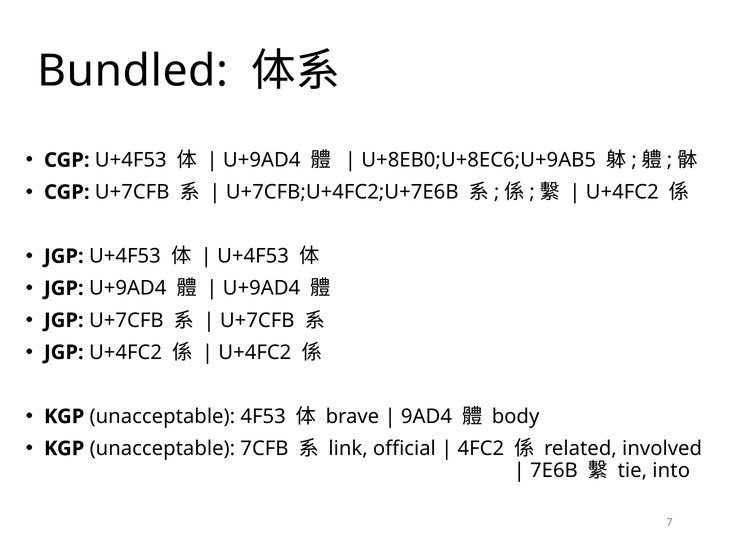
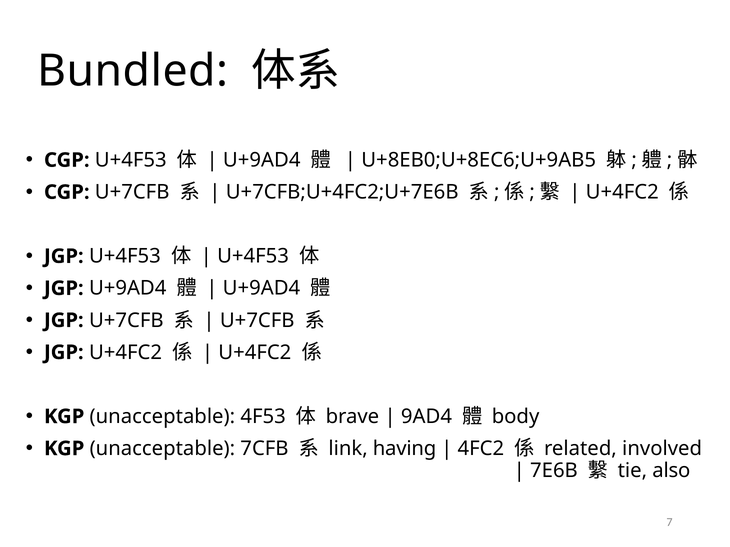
official: official -> having
into: into -> also
